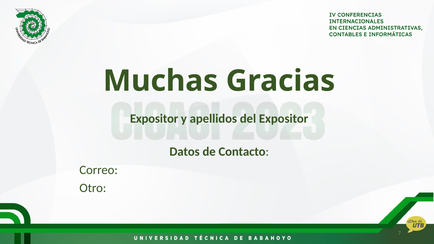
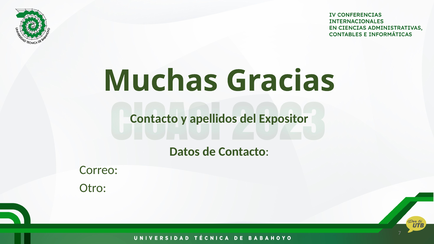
Expositor at (154, 119): Expositor -> Contacto
